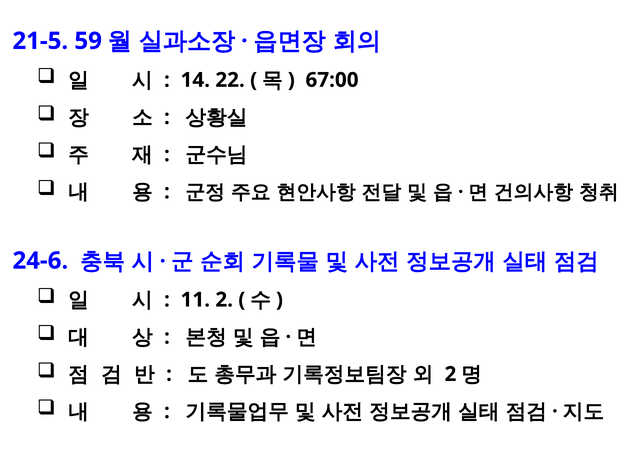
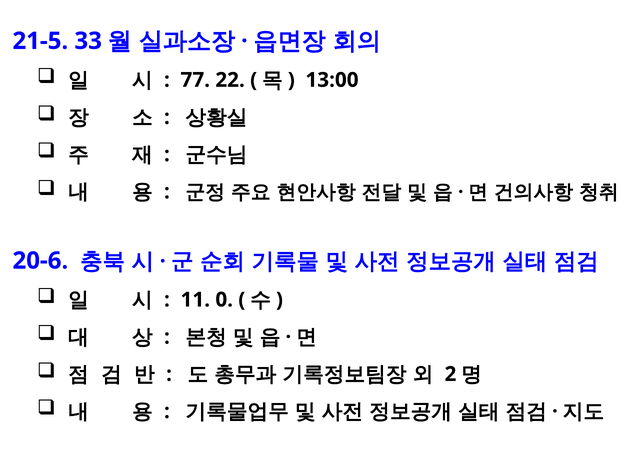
59: 59 -> 33
14: 14 -> 77
67:00: 67:00 -> 13:00
24-6: 24-6 -> 20-6
11 2: 2 -> 0
